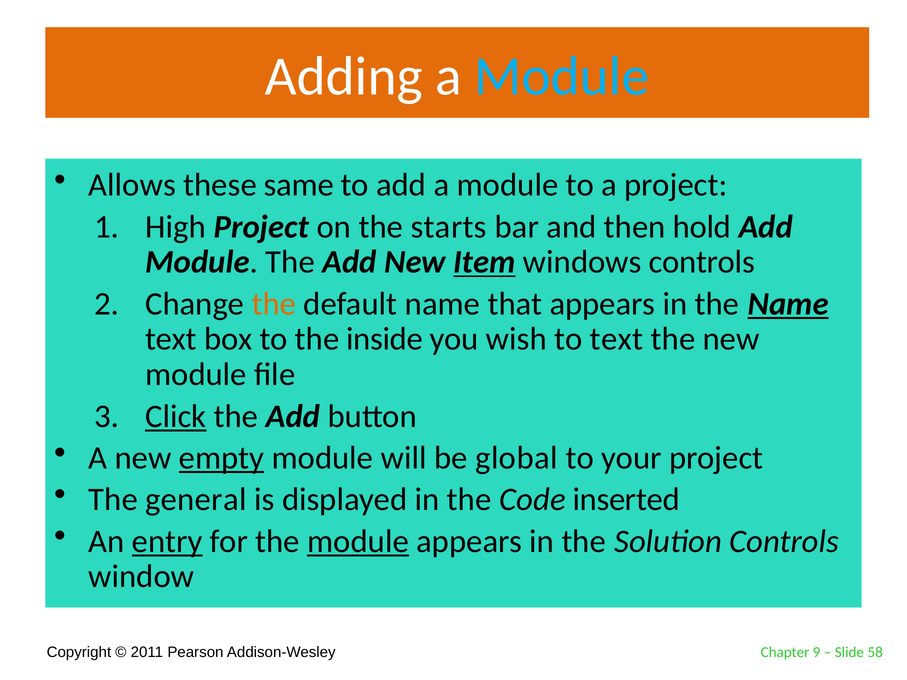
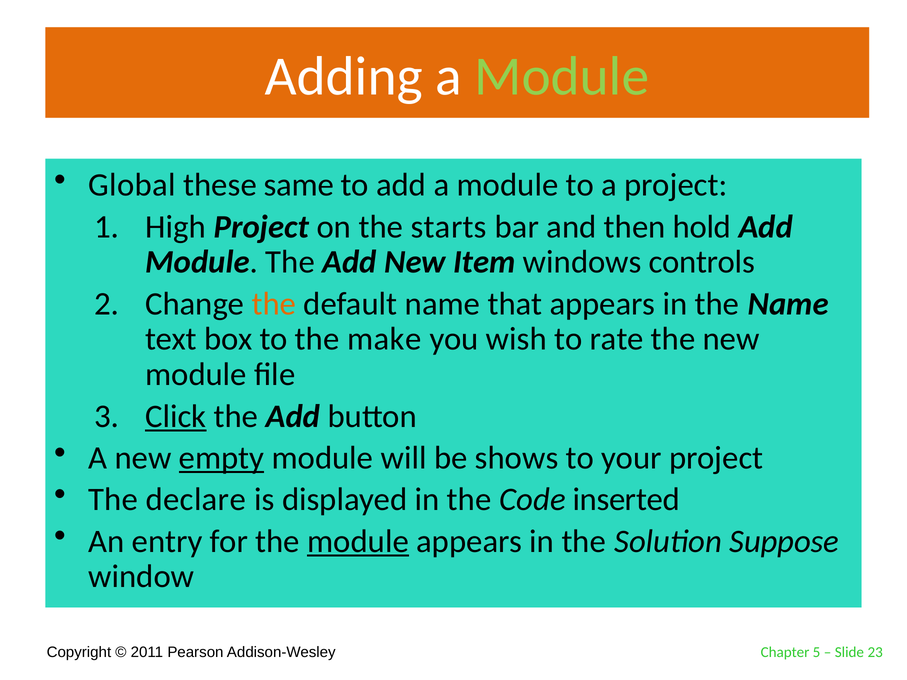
Module at (562, 76) colour: light blue -> light green
Allows: Allows -> Global
Item underline: present -> none
Name at (788, 304) underline: present -> none
inside: inside -> make
to text: text -> rate
global: global -> shows
general: general -> declare
entry underline: present -> none
Solution Controls: Controls -> Suppose
9: 9 -> 5
58: 58 -> 23
